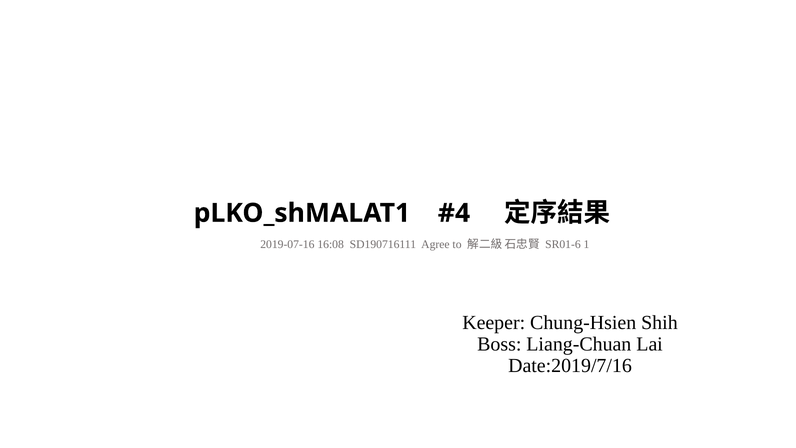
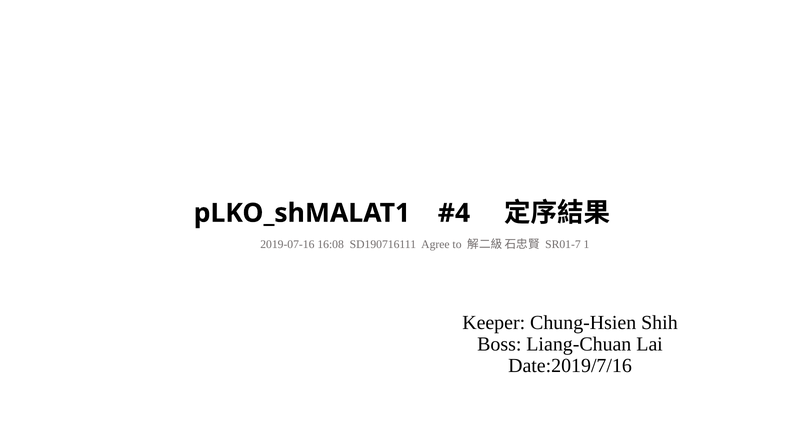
SR01-6: SR01-6 -> SR01-7
